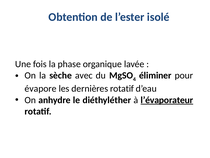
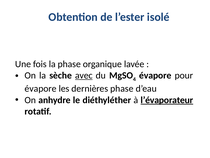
avec underline: none -> present
éliminer at (155, 75): éliminer -> évapore
dernières rotatif: rotatif -> phase
